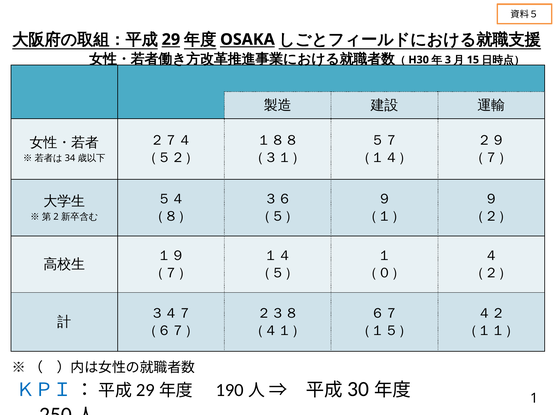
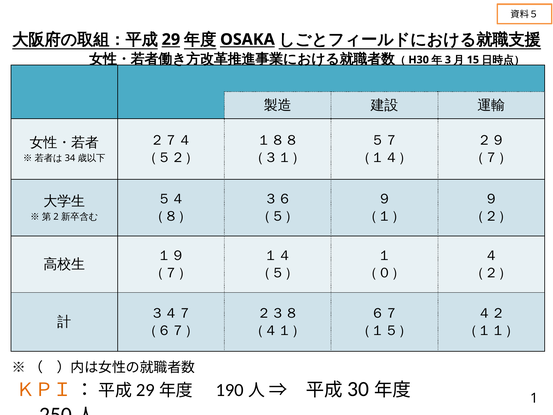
ＫＰＩ colour: blue -> orange
